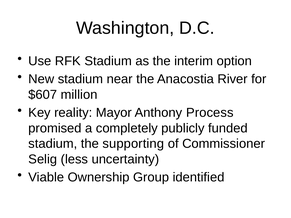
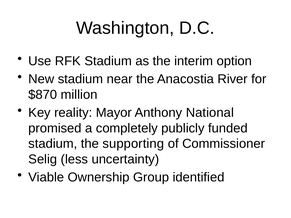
$607: $607 -> $870
Process: Process -> National
